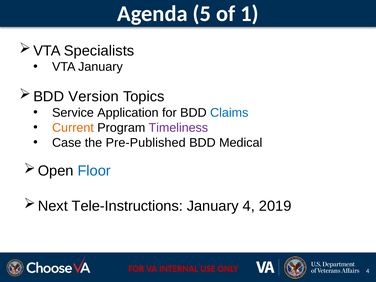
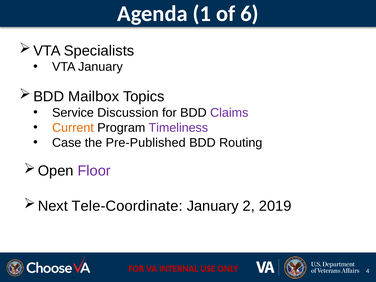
5: 5 -> 1
1: 1 -> 6
Version: Version -> Mailbox
Application: Application -> Discussion
Claims colour: blue -> purple
Medical: Medical -> Routing
Floor colour: blue -> purple
Tele-Instructions: Tele-Instructions -> Tele-Coordinate
January 4: 4 -> 2
